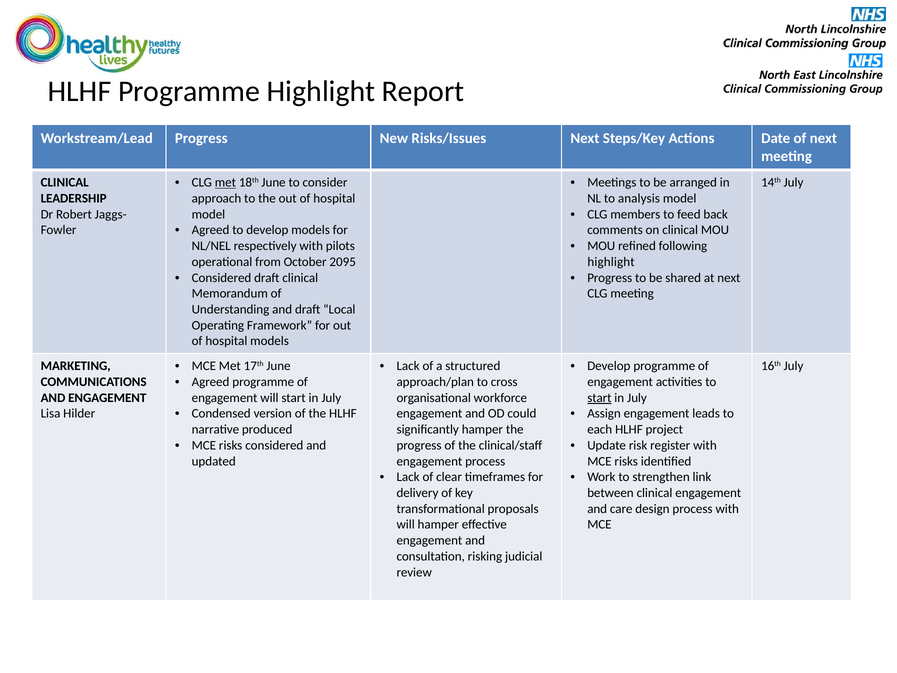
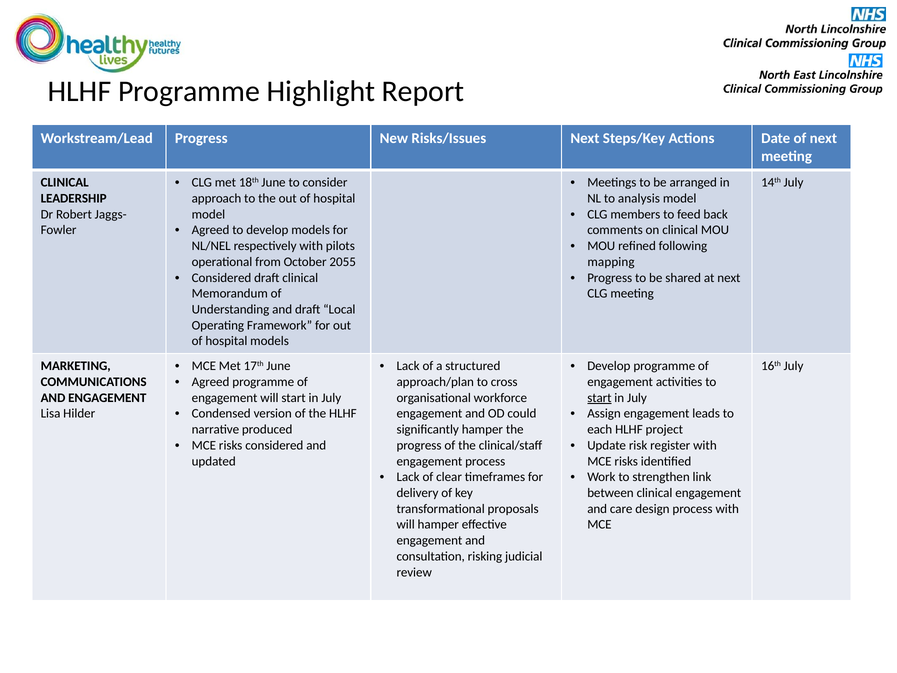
met at (225, 182) underline: present -> none
2095: 2095 -> 2055
highlight at (611, 262): highlight -> mapping
